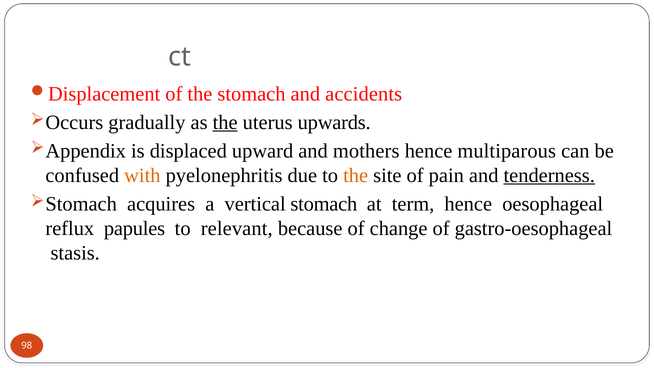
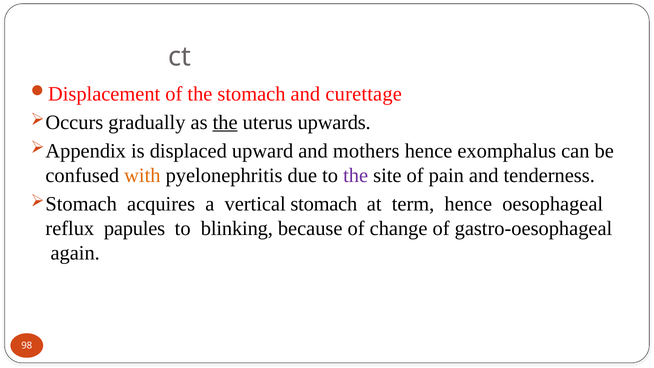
accidents: accidents -> curettage
multiparous: multiparous -> exomphalus
the at (356, 175) colour: orange -> purple
tenderness underline: present -> none
relevant: relevant -> blinking
stasis: stasis -> again
